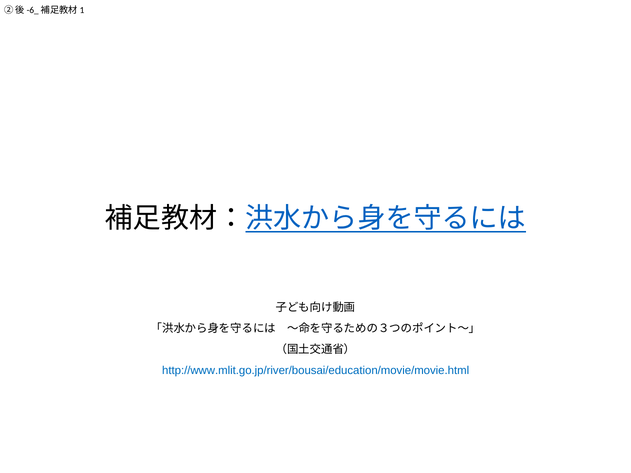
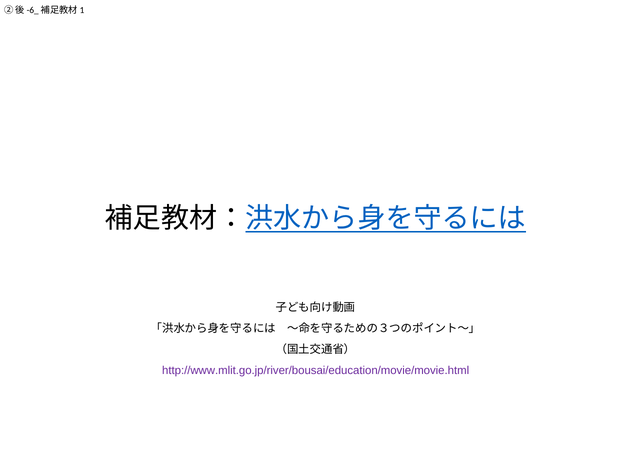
http://www.mlit.go.jp/river/bousai/education/movie/movie.html colour: blue -> purple
